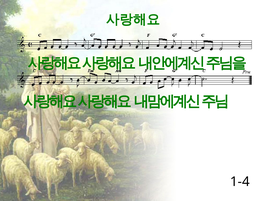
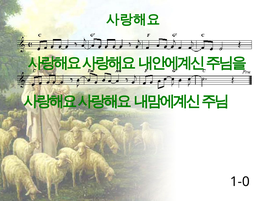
1-4: 1-4 -> 1-0
